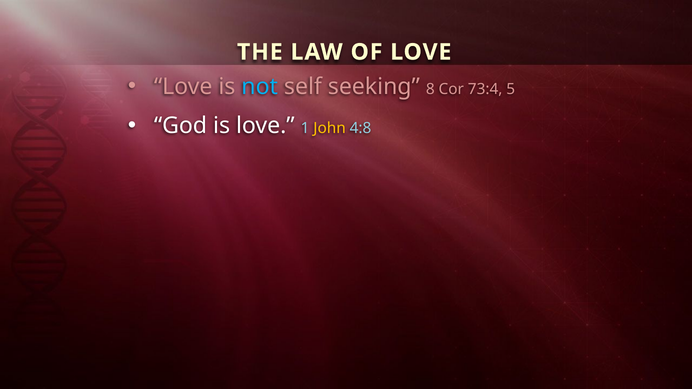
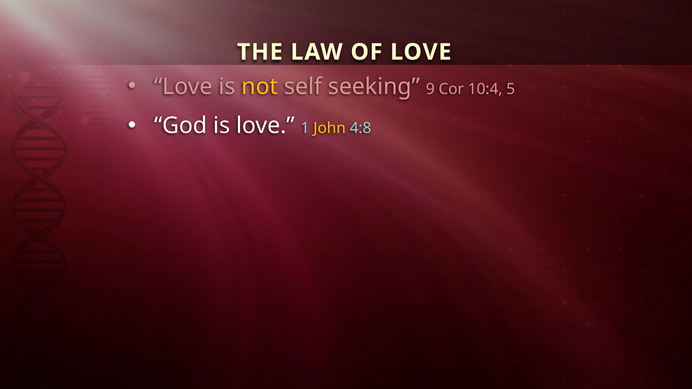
not colour: light blue -> yellow
8: 8 -> 9
73:4: 73:4 -> 10:4
